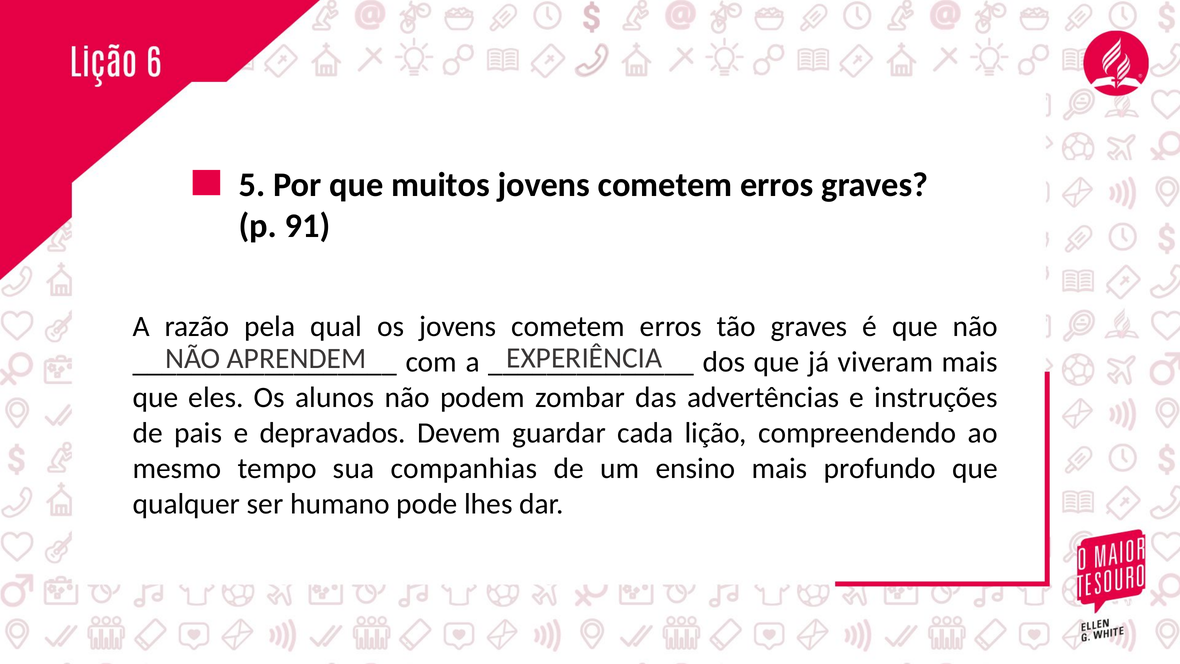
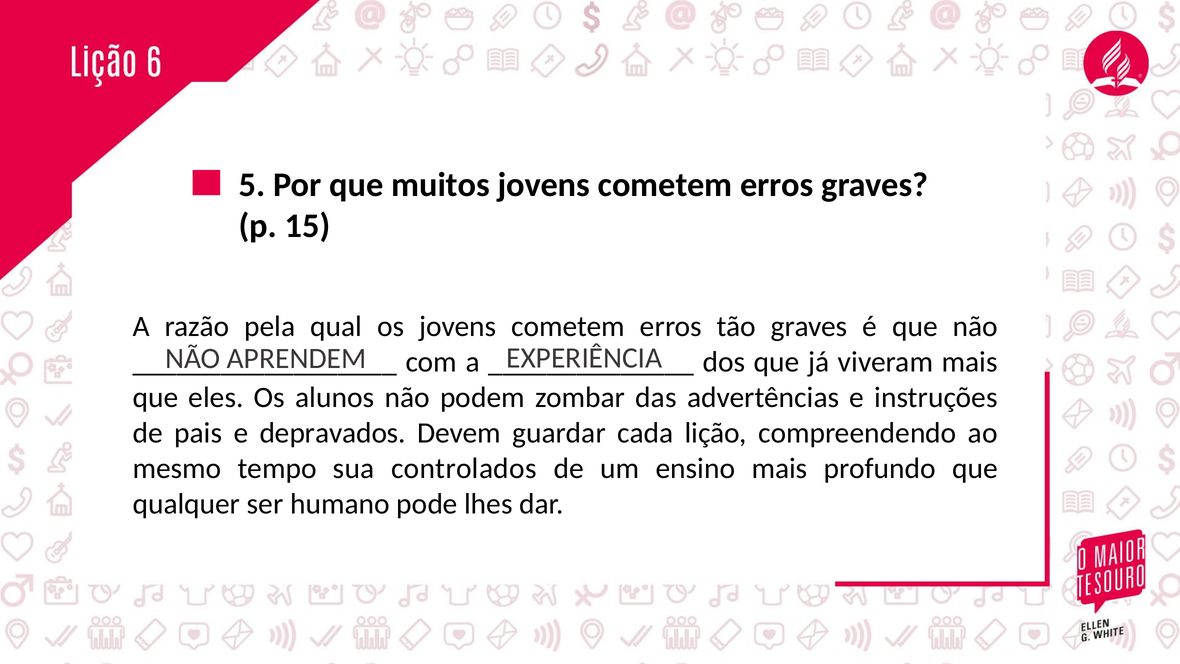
91: 91 -> 15
companhias: companhias -> controlados
